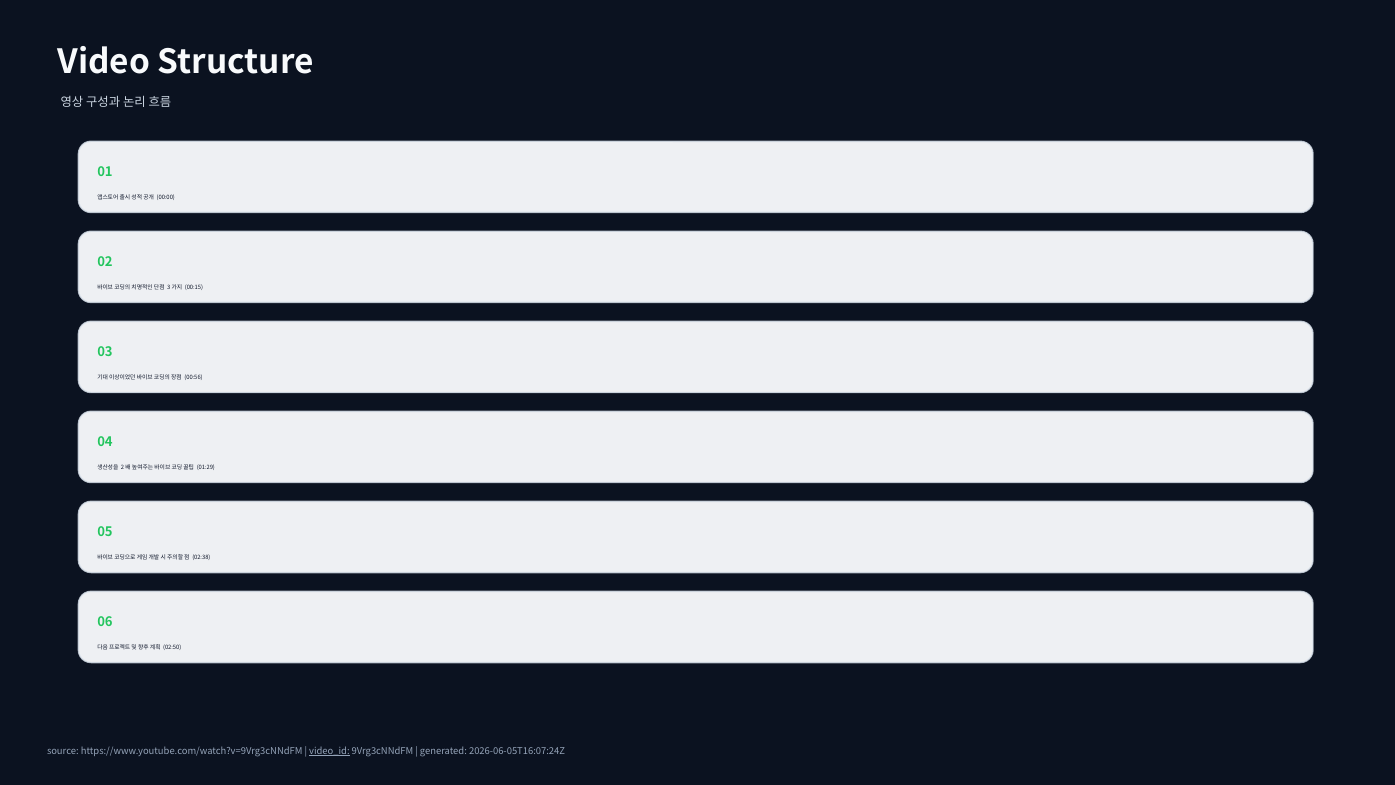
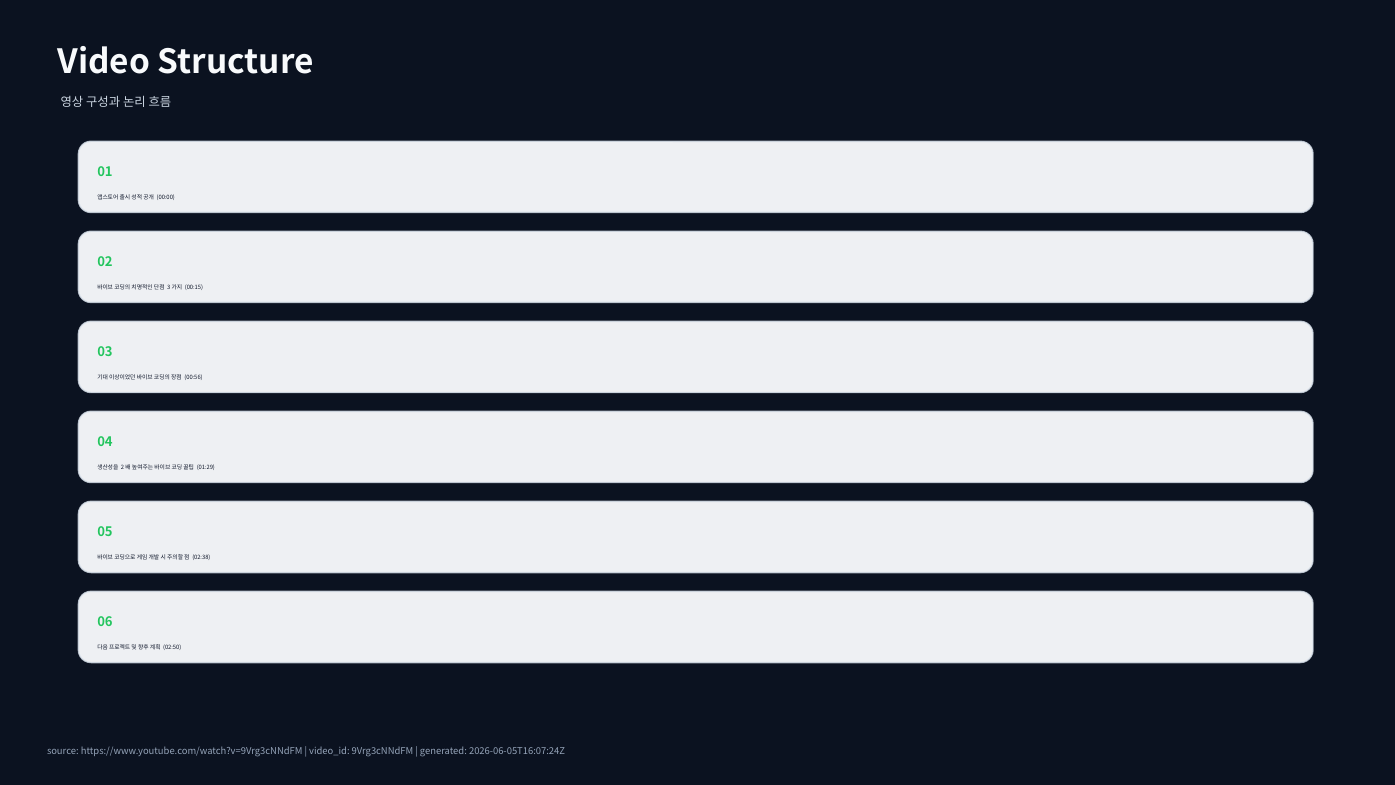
video_id underline: present -> none
